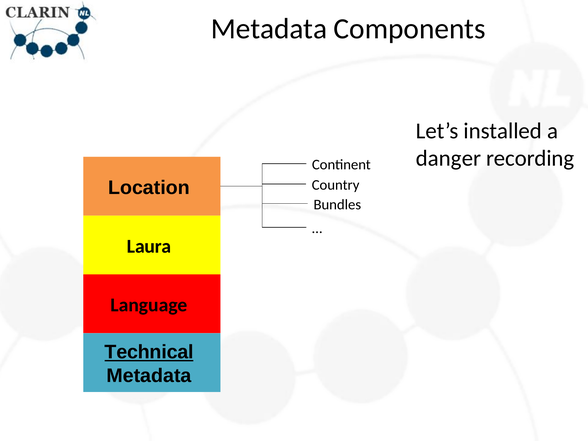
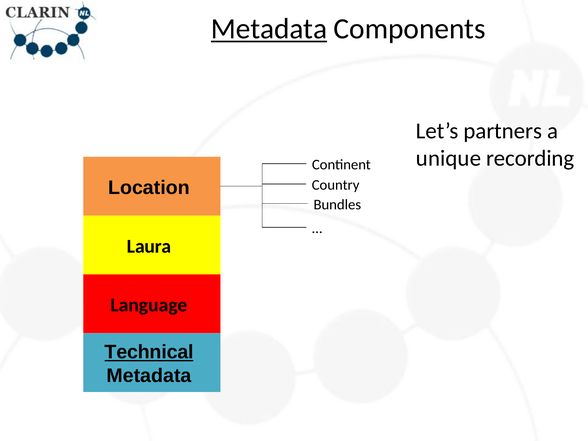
Metadata at (269, 29) underline: none -> present
installed: installed -> partners
danger: danger -> unique
